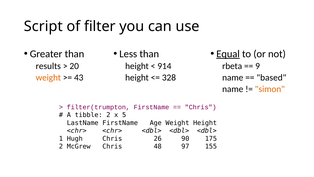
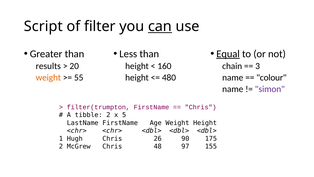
can underline: none -> present
rbeta: rbeta -> chain
9: 9 -> 3
914: 914 -> 160
43: 43 -> 55
328: 328 -> 480
based: based -> colour
simon colour: orange -> purple
